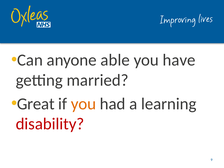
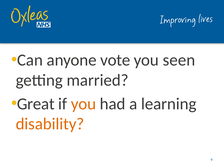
able: able -> vote
have: have -> seen
disability colour: red -> orange
